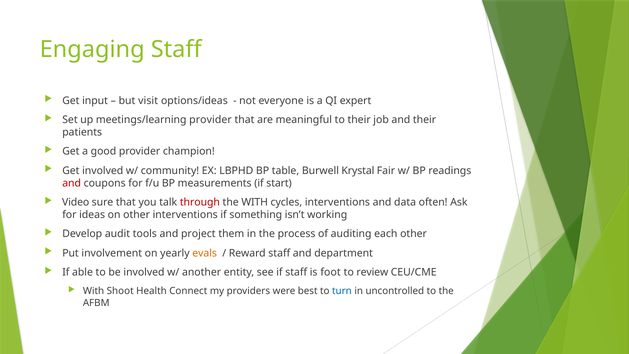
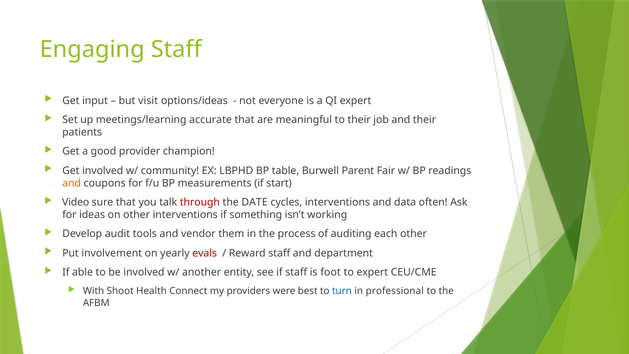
meetings/learning provider: provider -> accurate
Krystal: Krystal -> Parent
and at (72, 183) colour: red -> orange
the WITH: WITH -> DATE
project: project -> vendor
evals colour: orange -> red
to review: review -> expert
uncontrolled: uncontrolled -> professional
